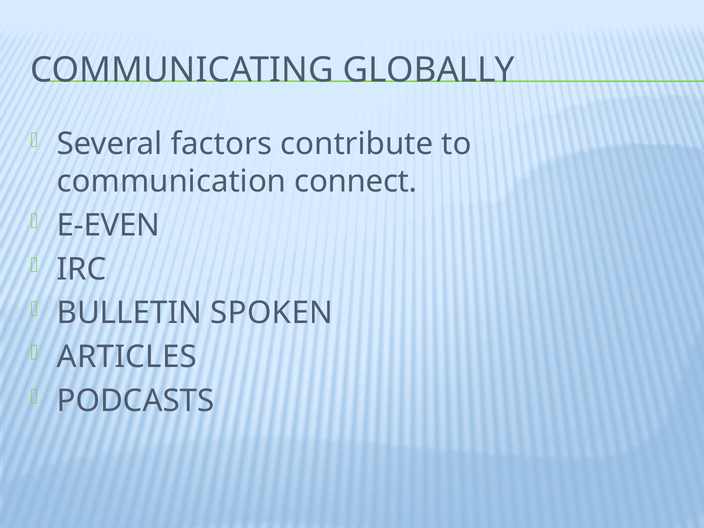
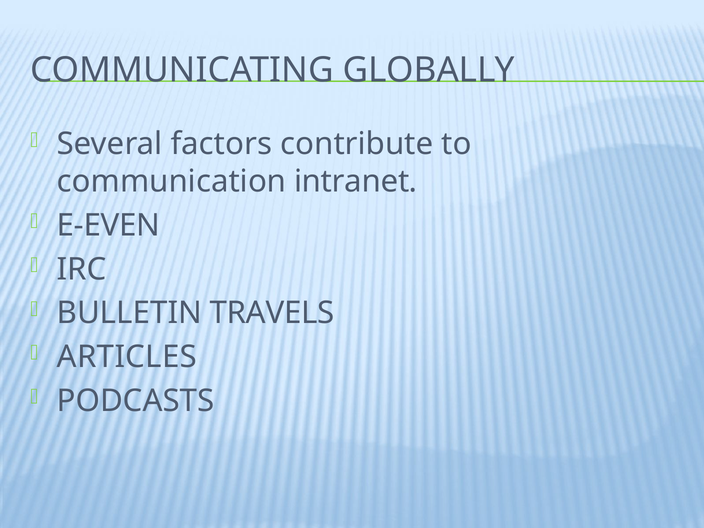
connect: connect -> intranet
SPOKEN: SPOKEN -> TRAVELS
